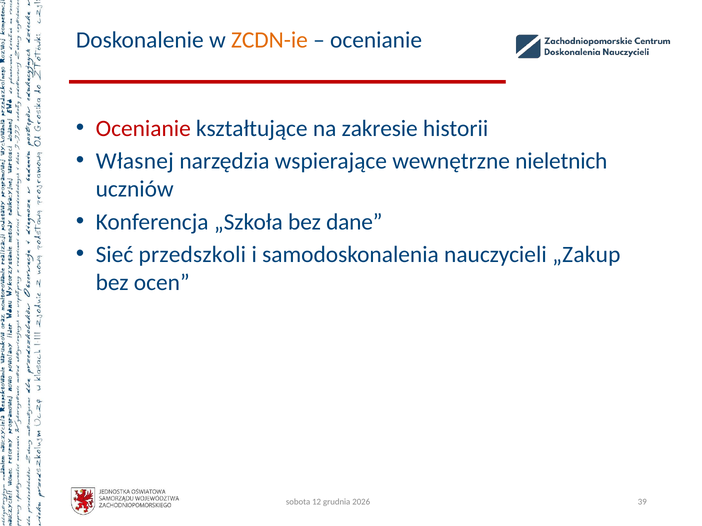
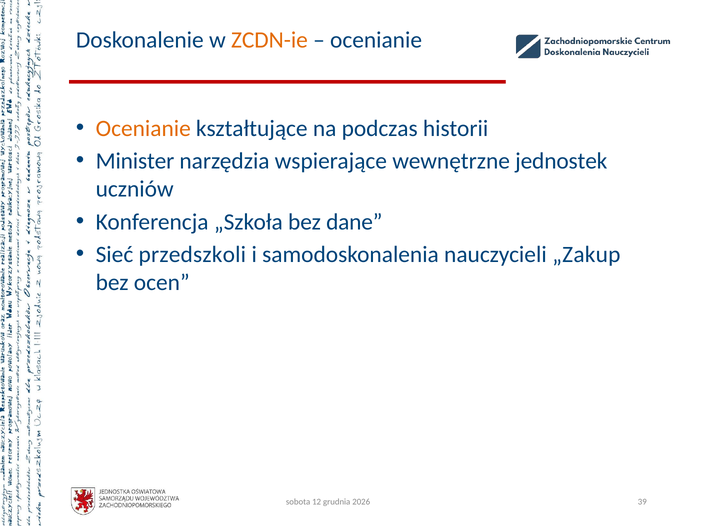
Ocenianie at (143, 128) colour: red -> orange
zakresie: zakresie -> podczas
Własnej: Własnej -> Minister
nieletnich: nieletnich -> jednostek
